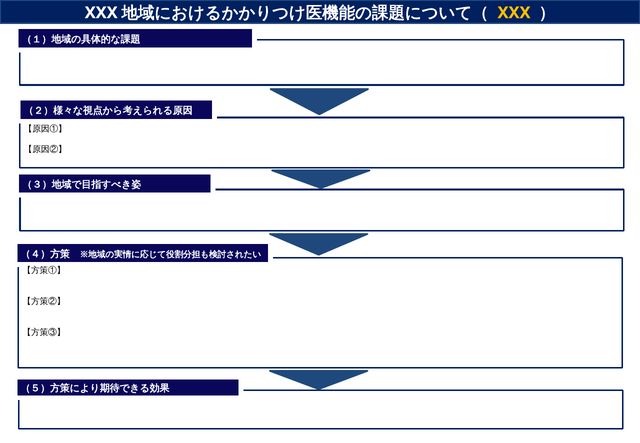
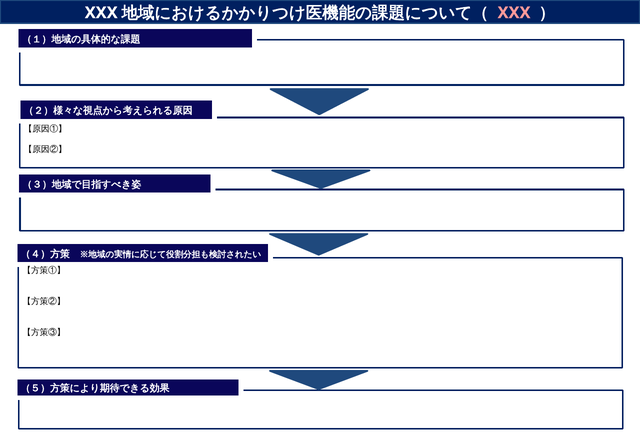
XXX at (514, 13) colour: yellow -> pink
